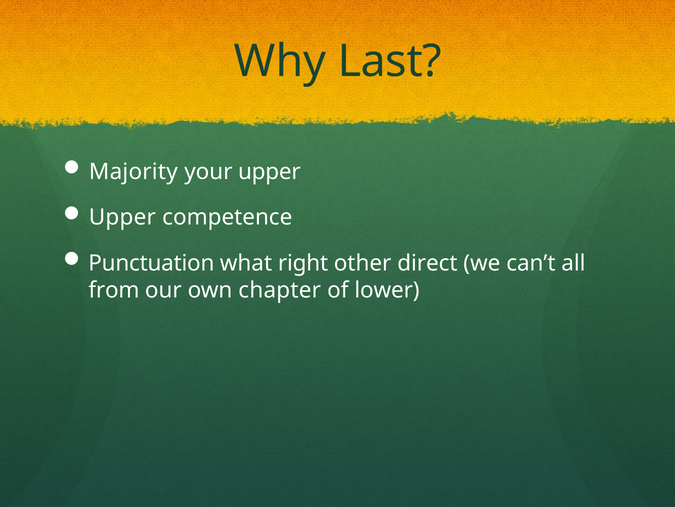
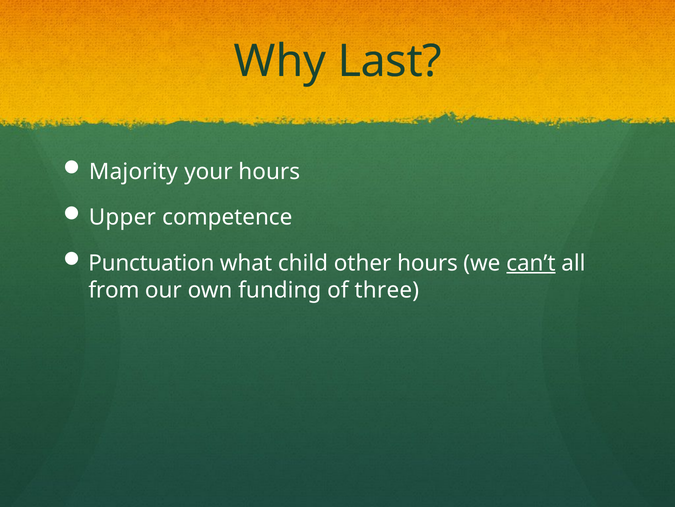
your upper: upper -> hours
right: right -> child
other direct: direct -> hours
can’t underline: none -> present
chapter: chapter -> funding
lower: lower -> three
